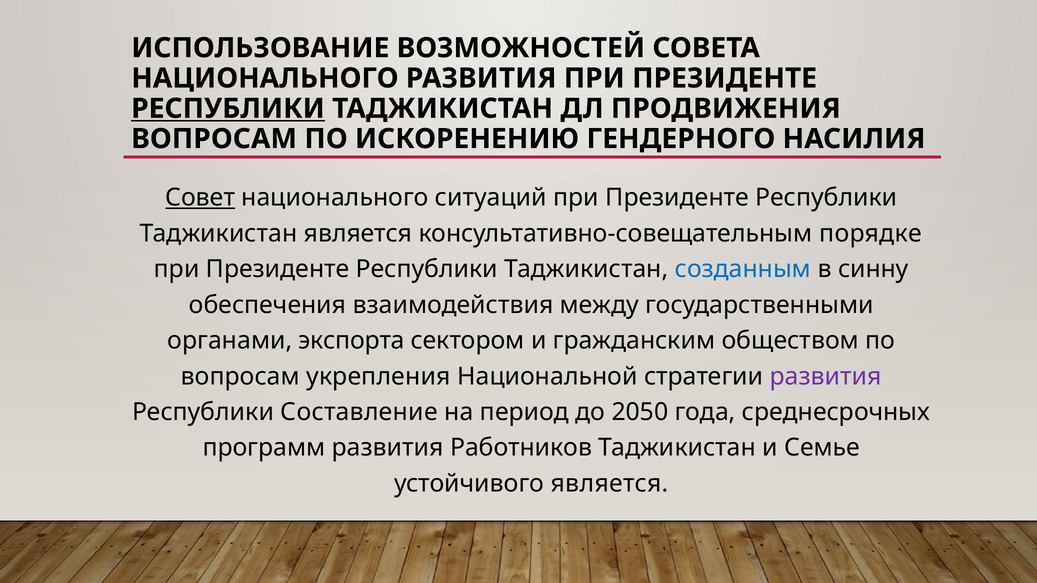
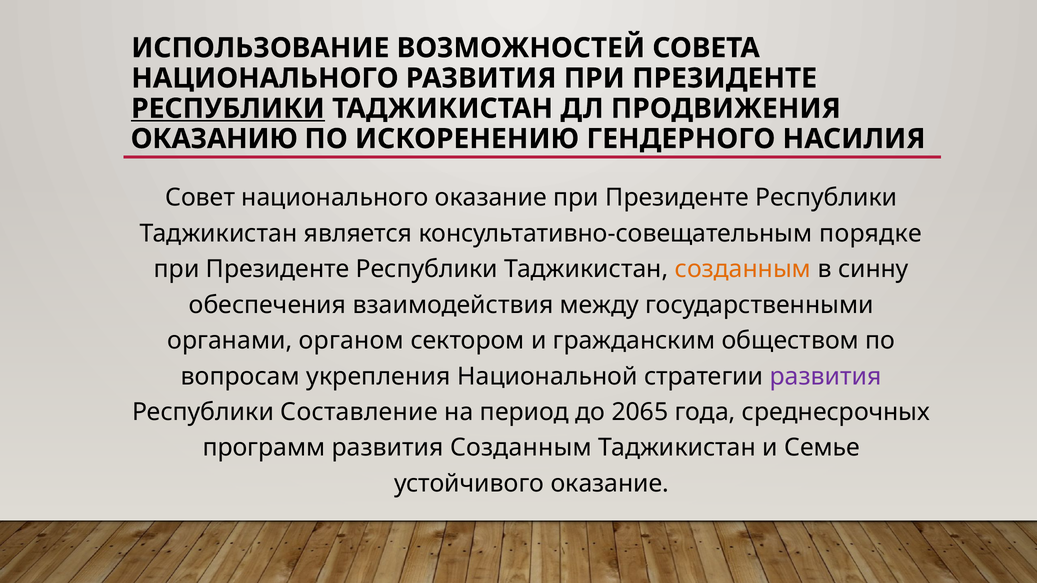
ВОПРОСАМ at (214, 139): ВОПРОСАМ -> ОКАЗАНИЮ
Совет underline: present -> none
национального ситуаций: ситуаций -> оказание
созданным at (743, 269) colour: blue -> orange
экспорта: экспорта -> органом
2050: 2050 -> 2065
развития Работников: Работников -> Созданным
устойчивого является: является -> оказание
